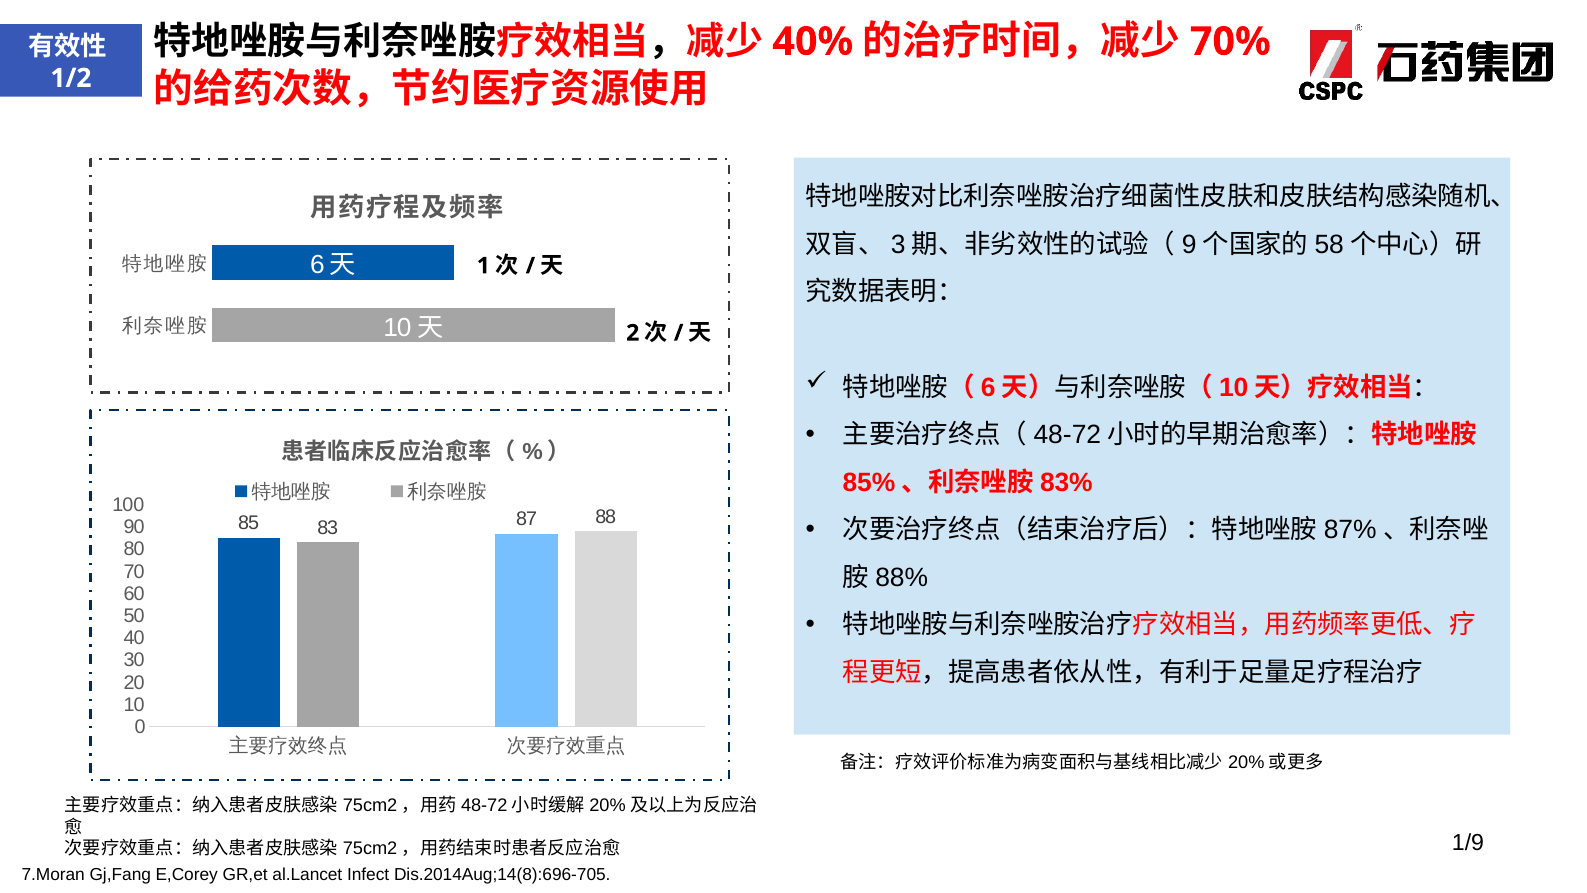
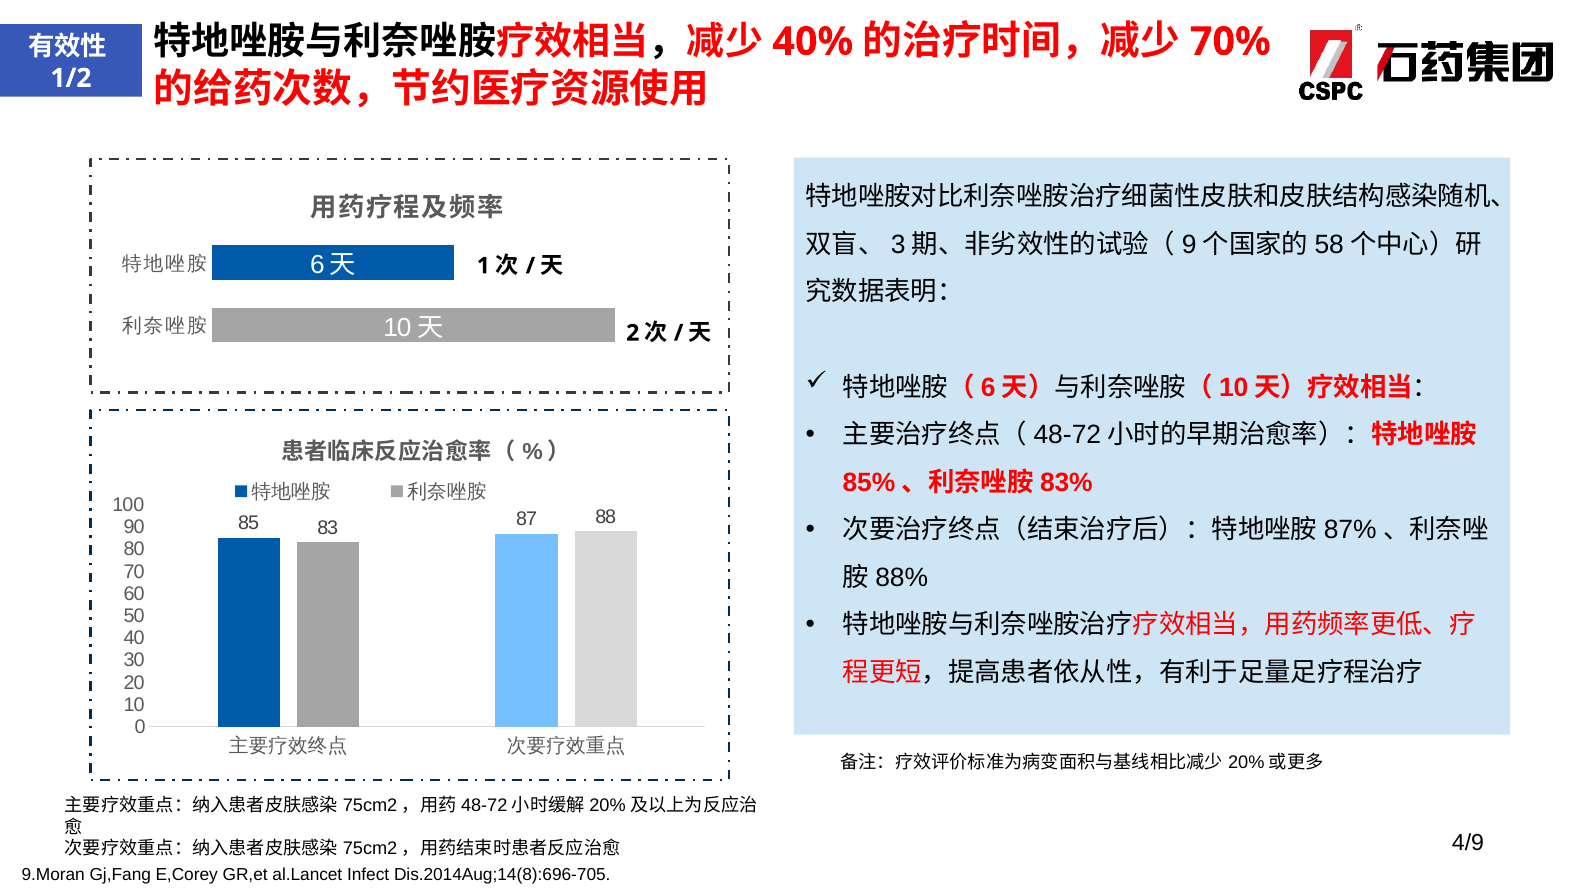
1/9: 1/9 -> 4/9
7.Moran: 7.Moran -> 9.Moran
